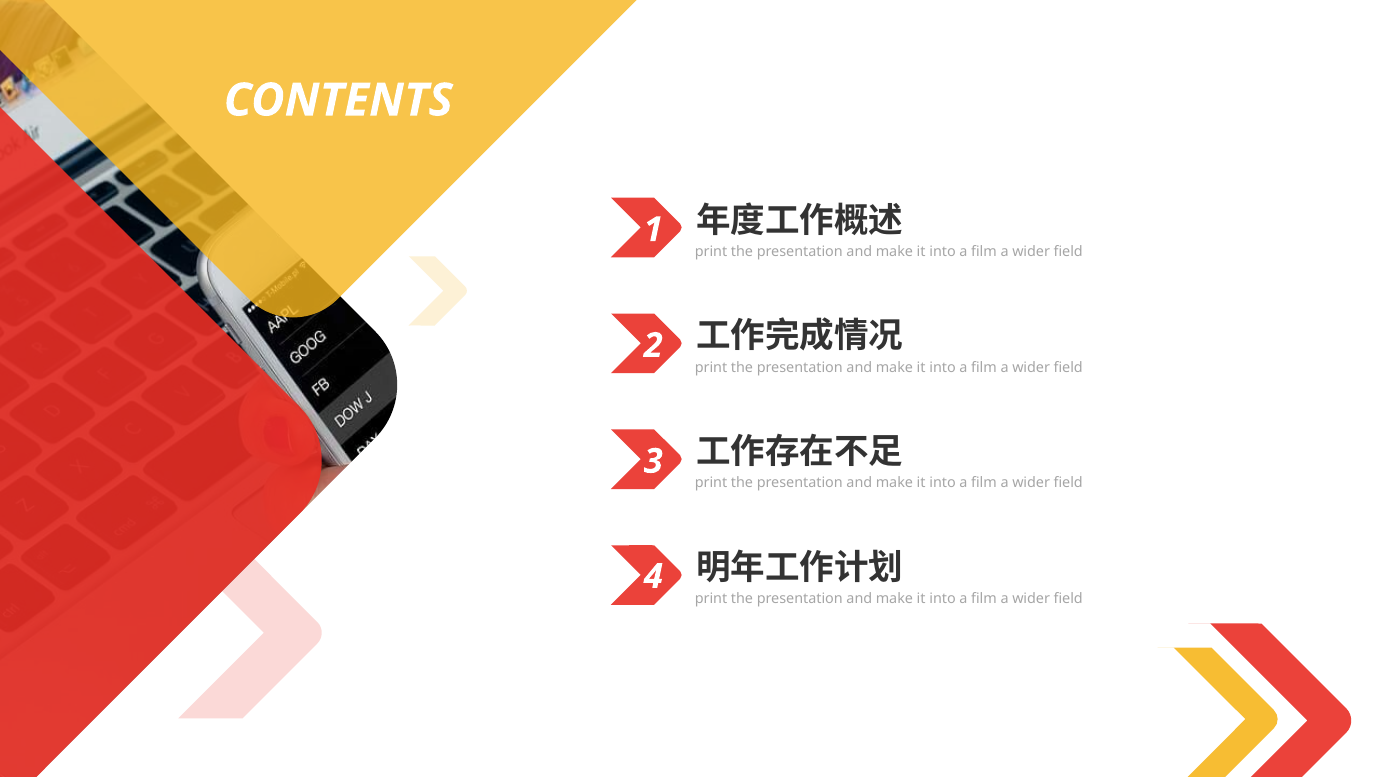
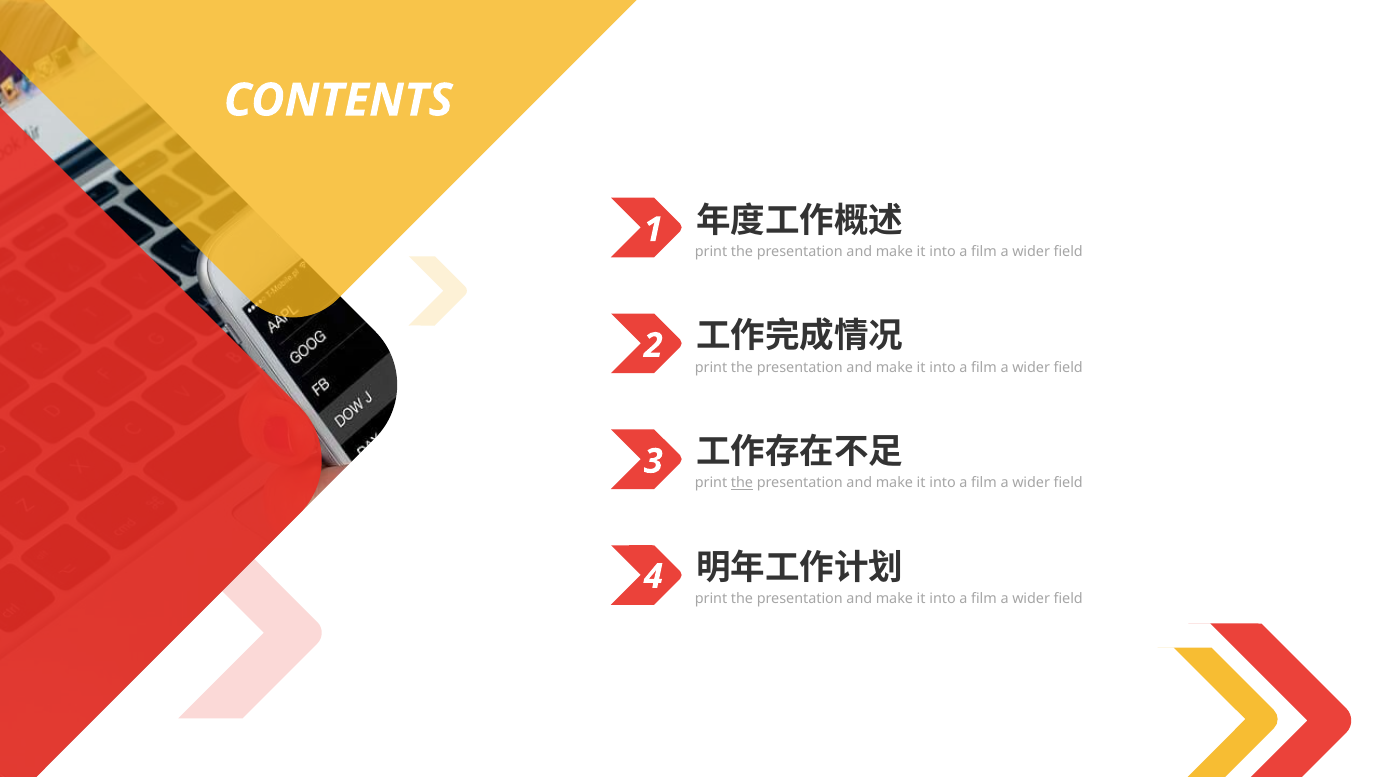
the at (742, 483) underline: none -> present
